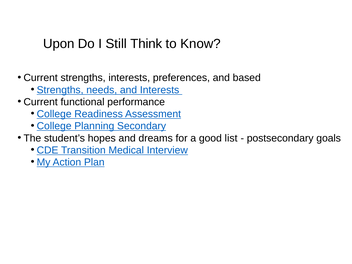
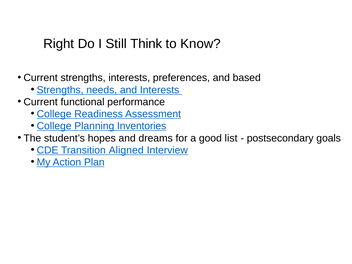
Upon: Upon -> Right
Secondary: Secondary -> Inventories
Medical: Medical -> Aligned
